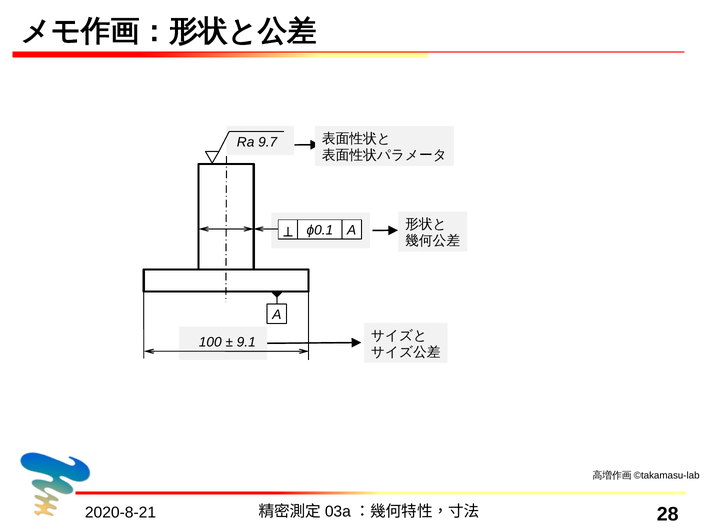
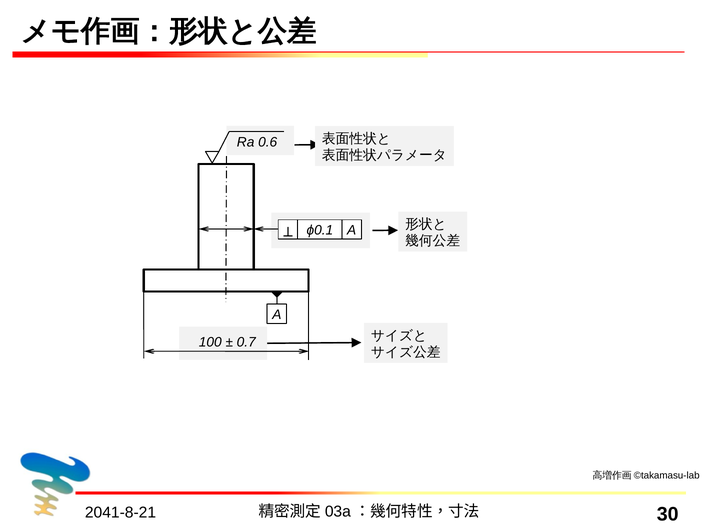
9.7: 9.7 -> 0.6
9.1: 9.1 -> 0.7
2020-8-21: 2020-8-21 -> 2041-8-21
28: 28 -> 30
